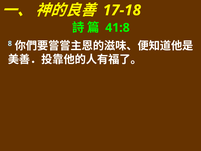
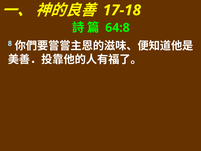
41:8: 41:8 -> 64:8
